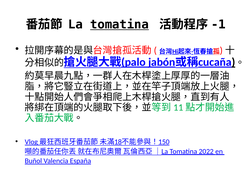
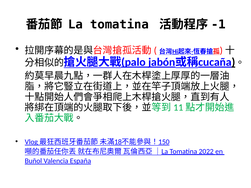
tomatina at (120, 24) underline: present -> none
